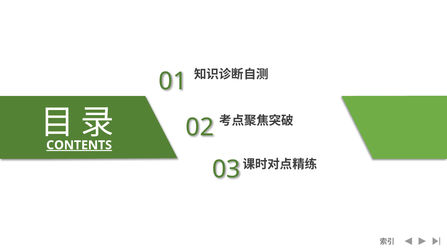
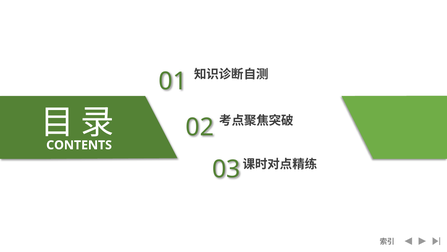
CONTENTS underline: present -> none
